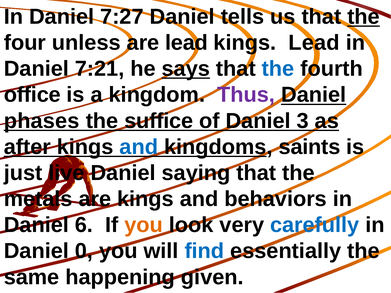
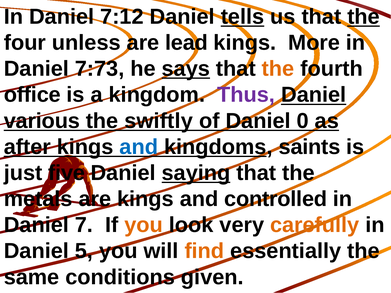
7:27: 7:27 -> 7:12
tells underline: none -> present
kings Lead: Lead -> More
7:21: 7:21 -> 7:73
the at (278, 69) colour: blue -> orange
phases: phases -> various
suffice: suffice -> swiftly
3: 3 -> 0
live: live -> five
saying underline: none -> present
behaviors: behaviors -> controlled
6: 6 -> 7
carefully colour: blue -> orange
0: 0 -> 5
find colour: blue -> orange
happening: happening -> conditions
